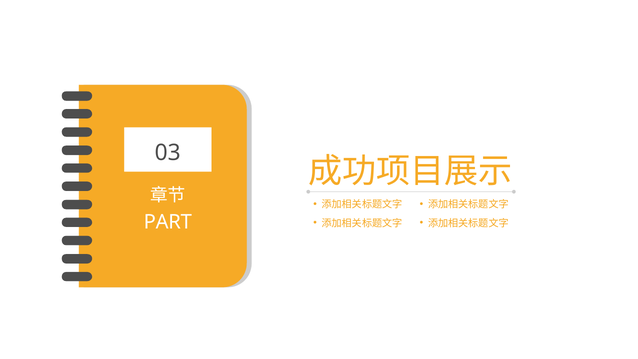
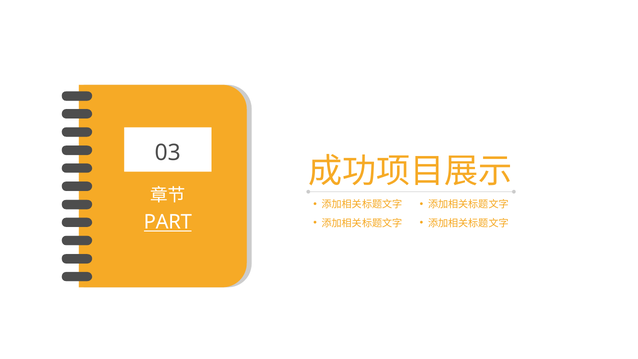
PART underline: none -> present
